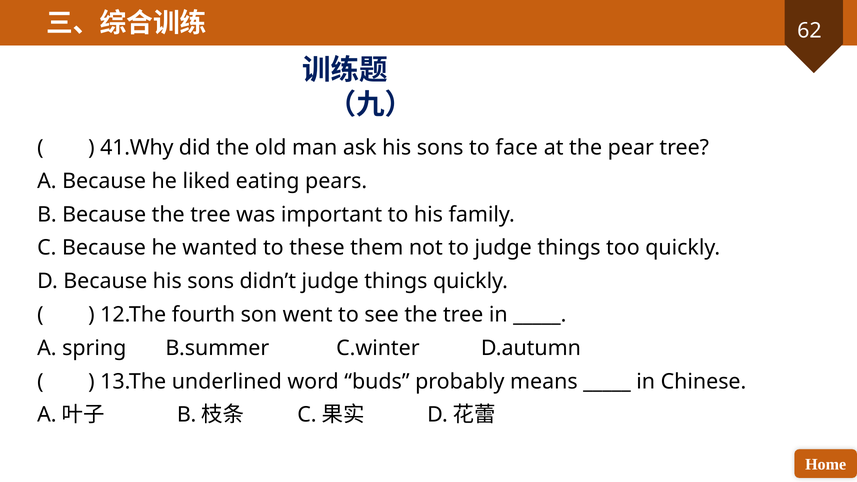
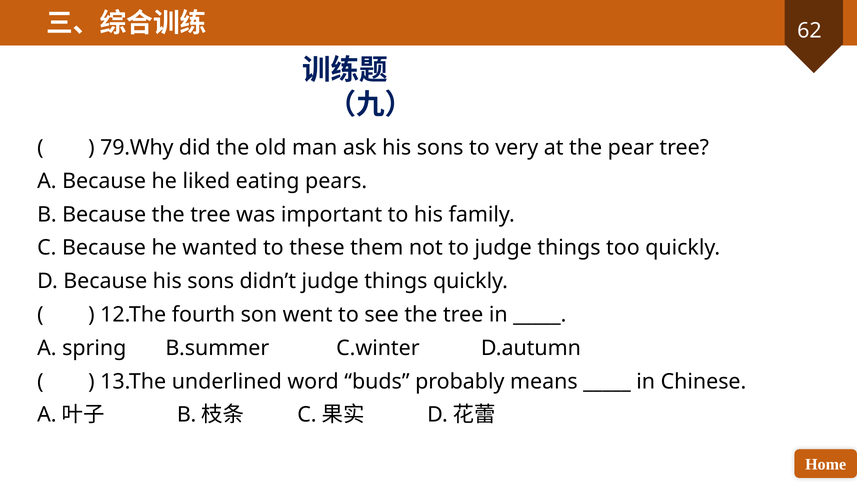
41.Why: 41.Why -> 79.Why
face: face -> very
